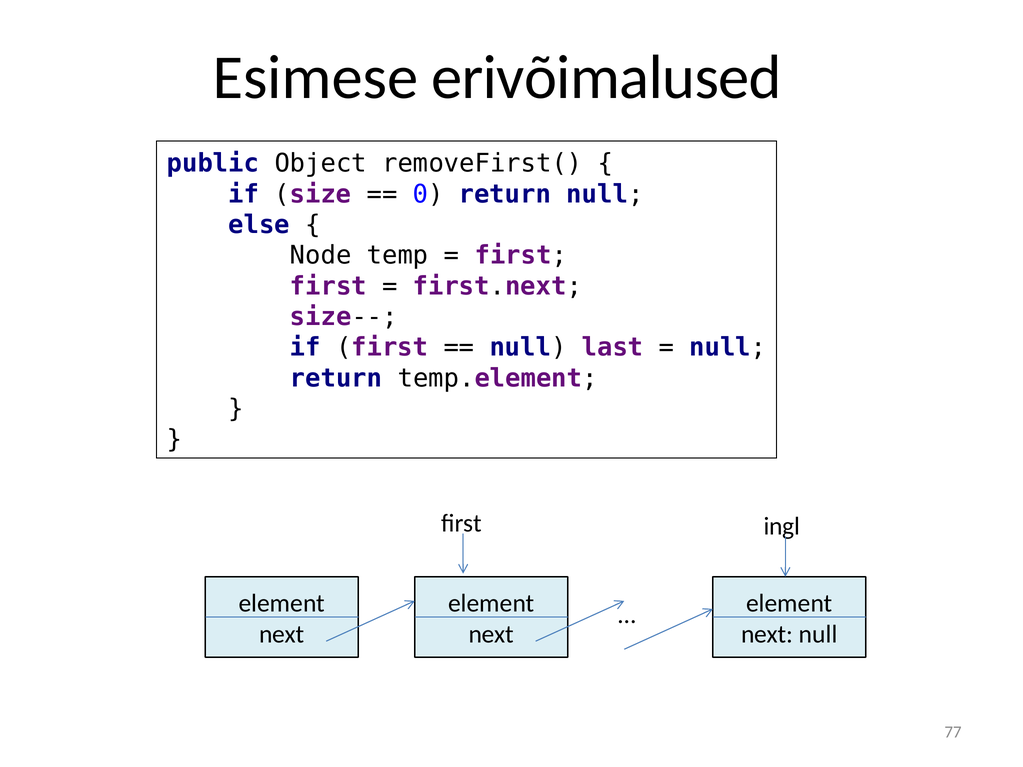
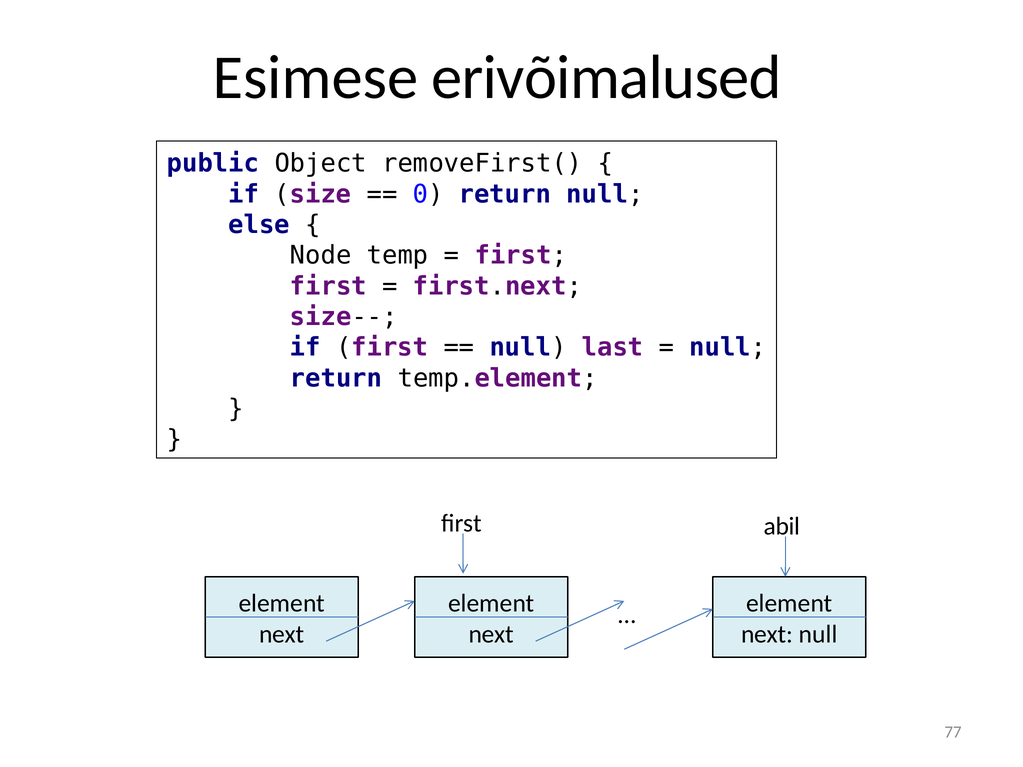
ingl: ingl -> abil
